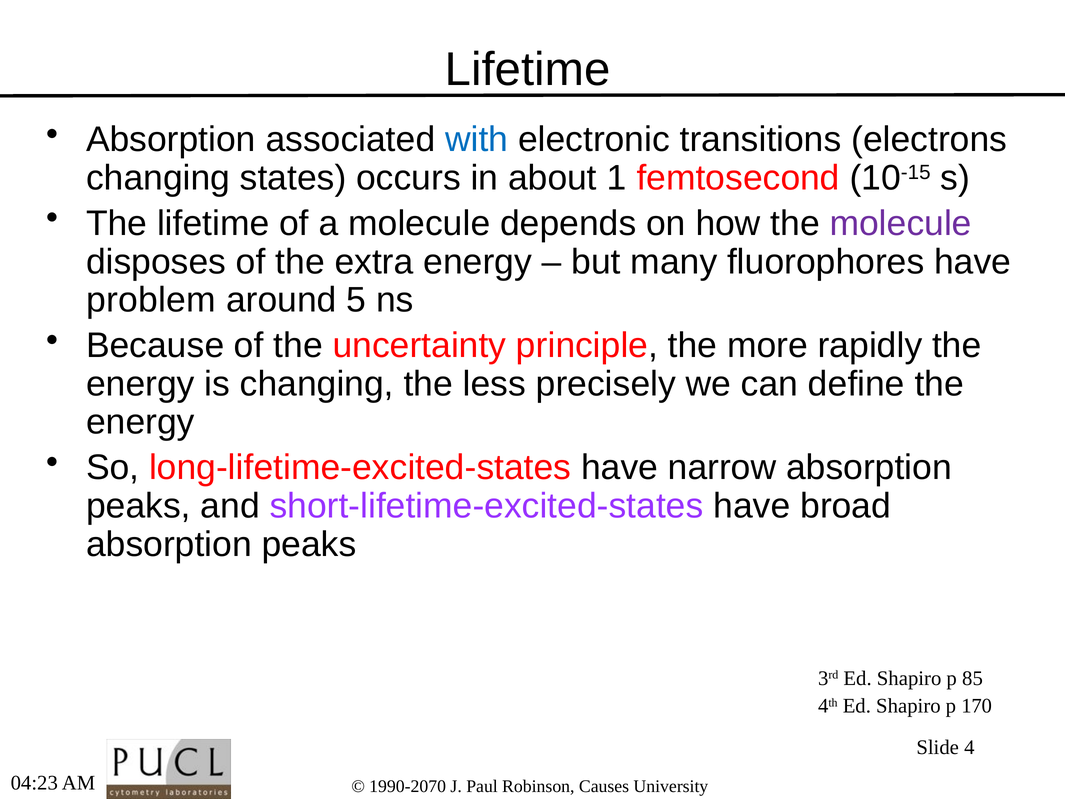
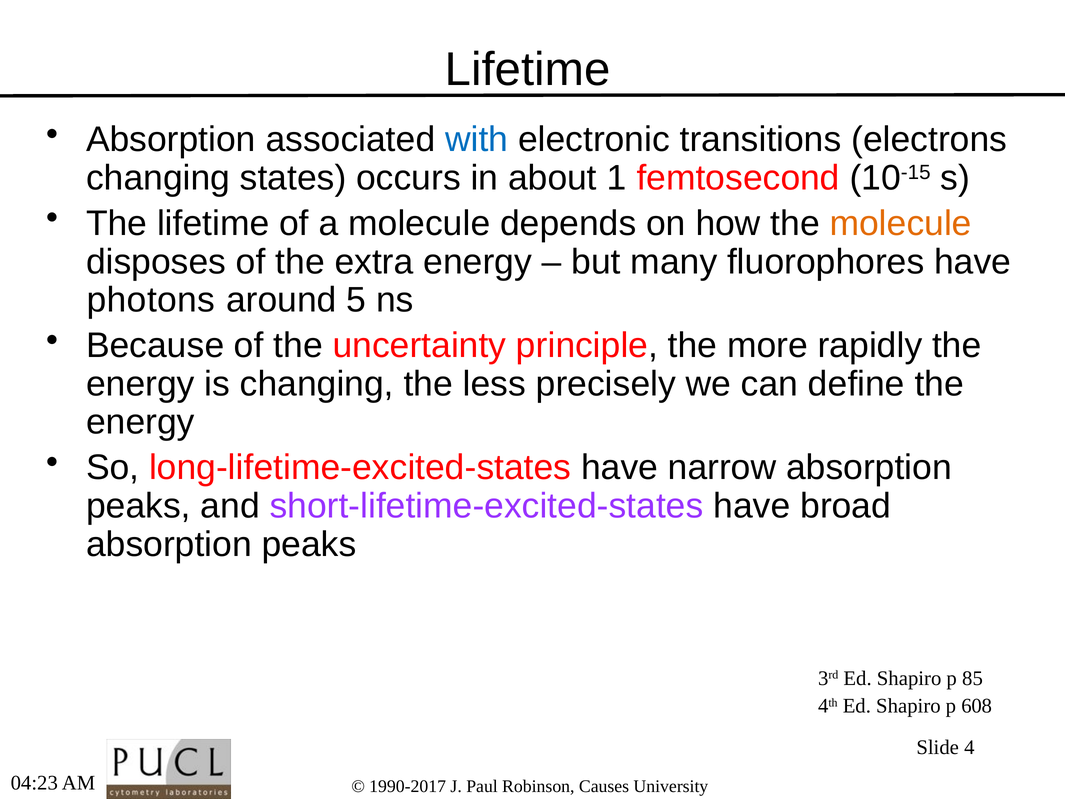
molecule at (901, 223) colour: purple -> orange
problem: problem -> photons
170: 170 -> 608
1990-2070: 1990-2070 -> 1990-2017
